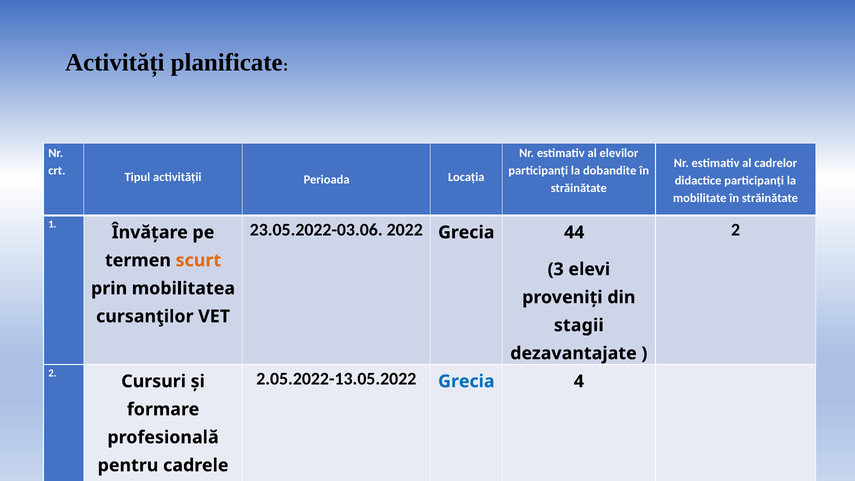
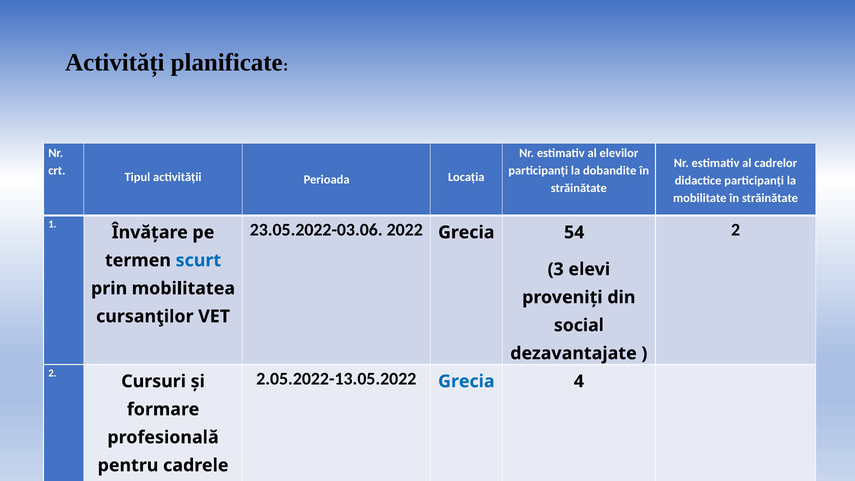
44: 44 -> 54
scurt colour: orange -> blue
stagii: stagii -> social
